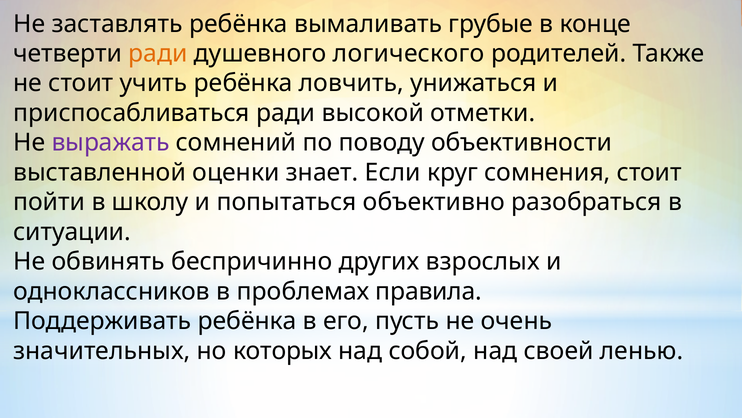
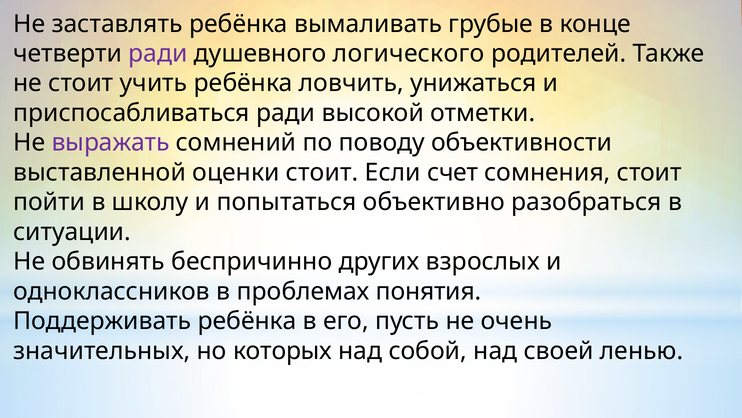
ради at (158, 54) colour: orange -> purple
оценки знает: знает -> стоит
круг: круг -> счет
правила: правила -> понятия
